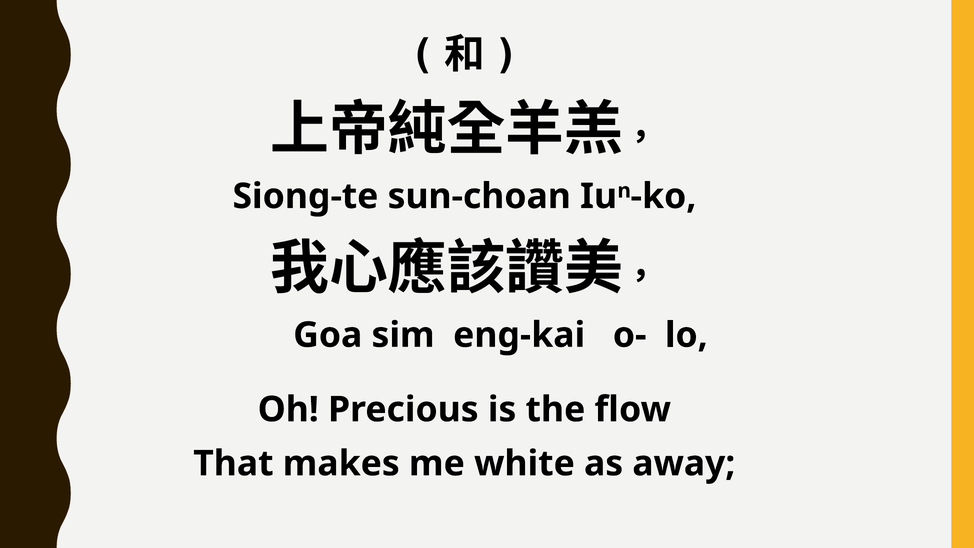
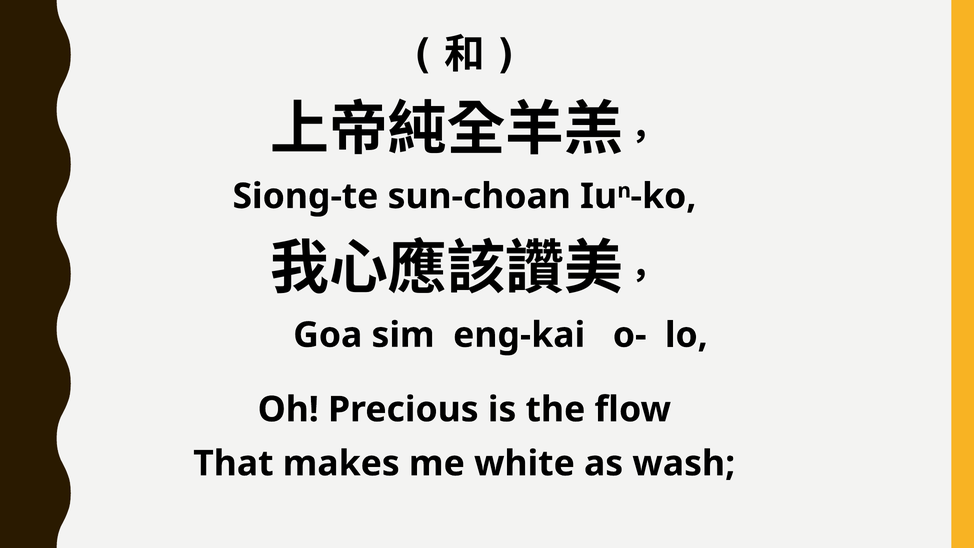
away: away -> wash
